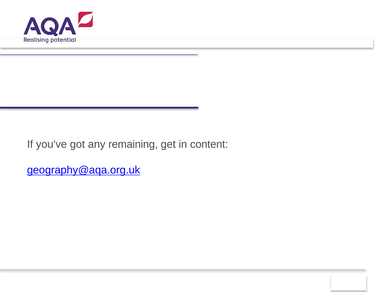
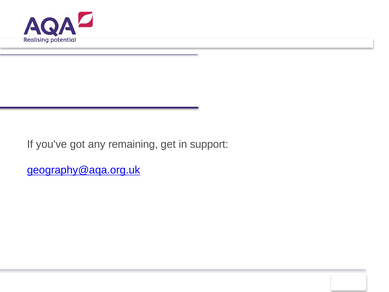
content: content -> support
